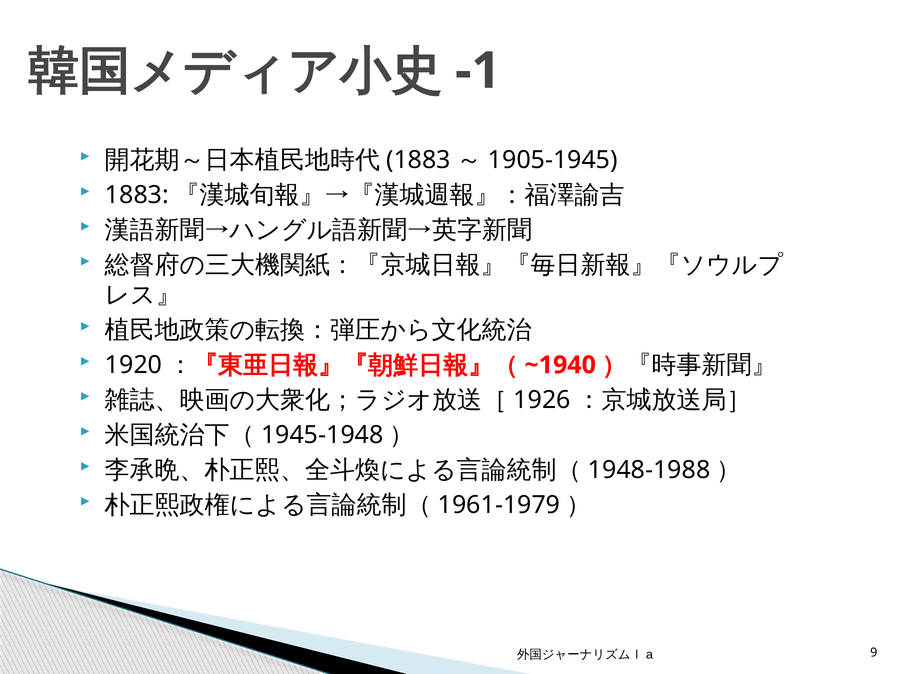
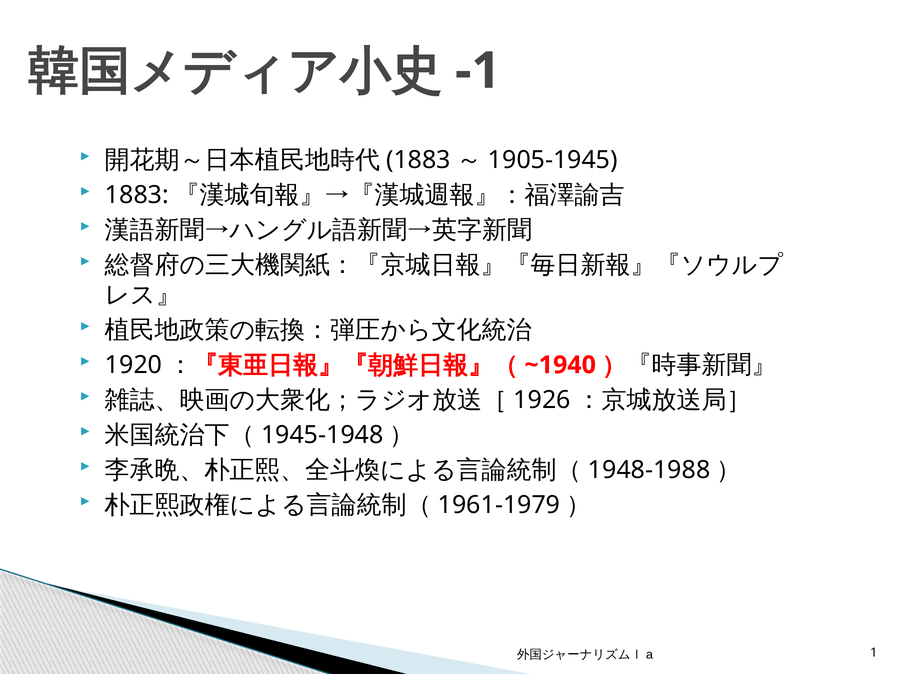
9: 9 -> 1
